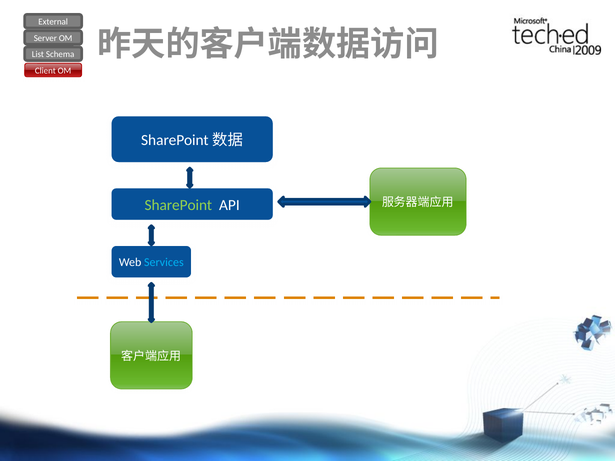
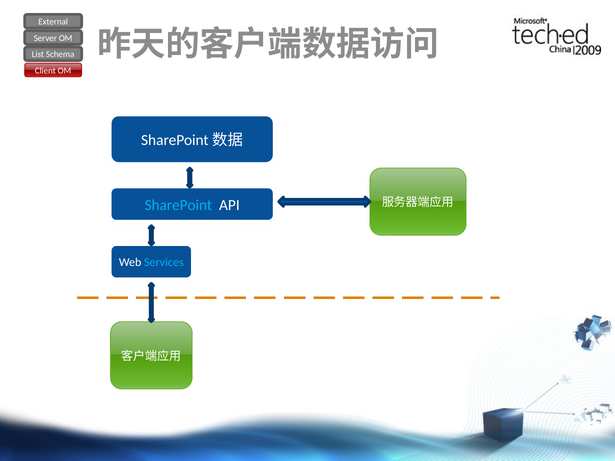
SharePoint colour: light green -> light blue
